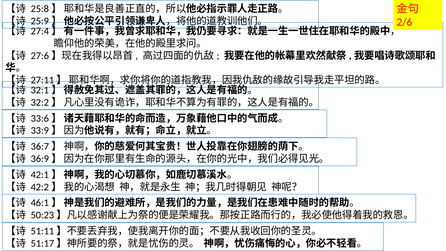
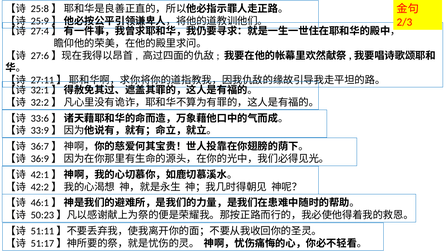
2/6: 2/6 -> 2/3
